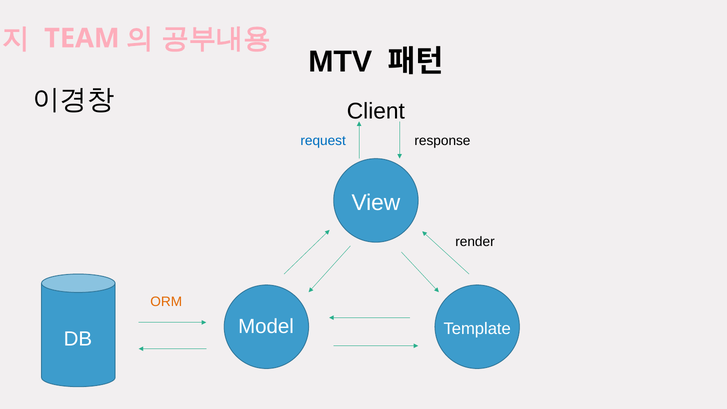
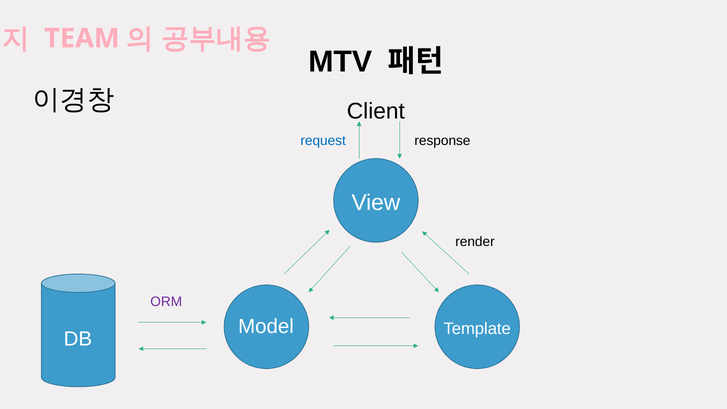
ORM colour: orange -> purple
